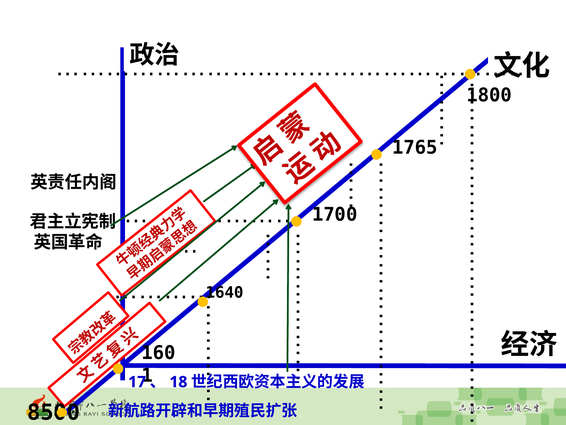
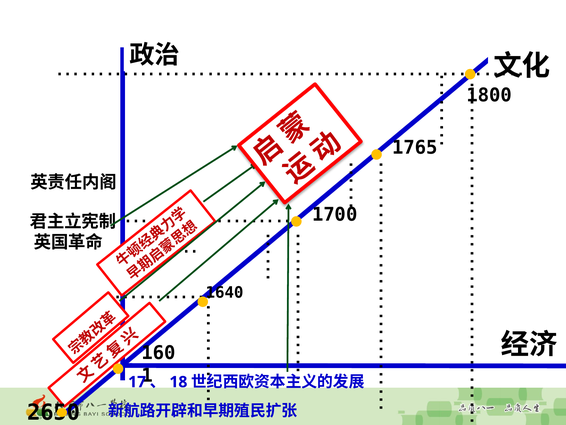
8500: 8500 -> 2650
